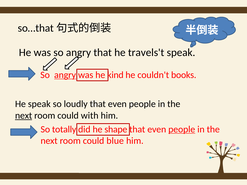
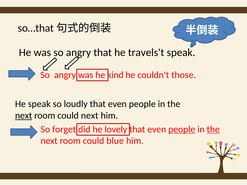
angry at (65, 75) underline: present -> none
books: books -> those
could with: with -> next
totally: totally -> forget
shape: shape -> lovely
the at (213, 129) underline: none -> present
